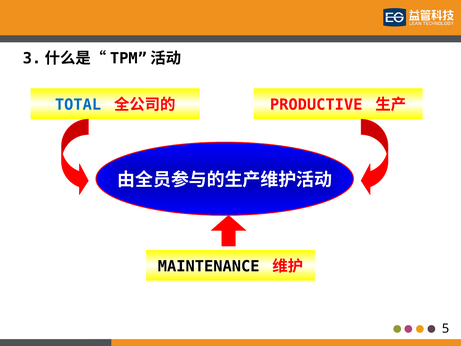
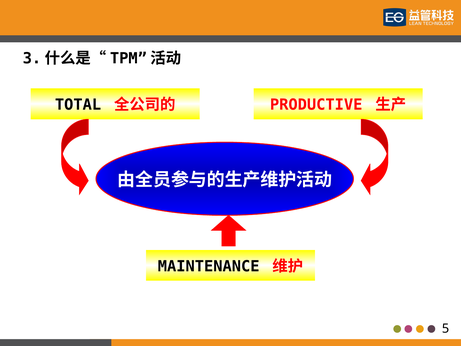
TOTAL colour: blue -> black
